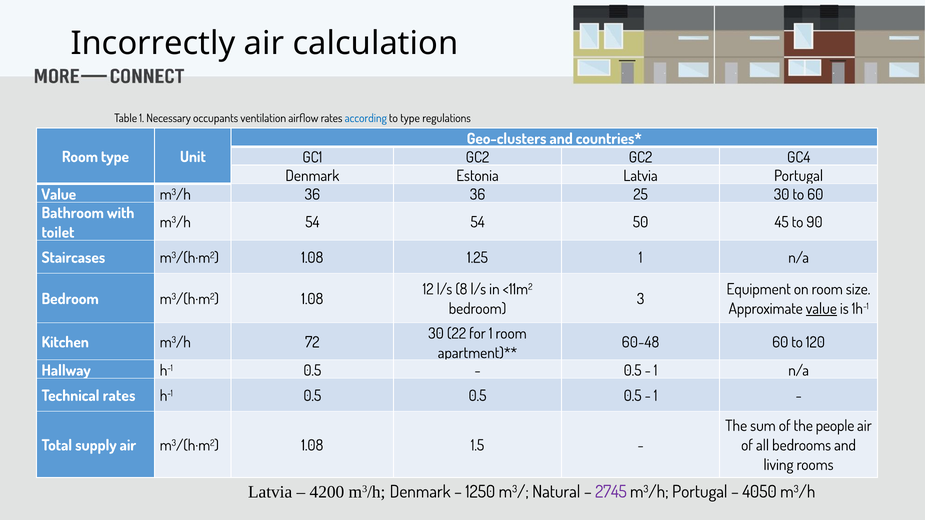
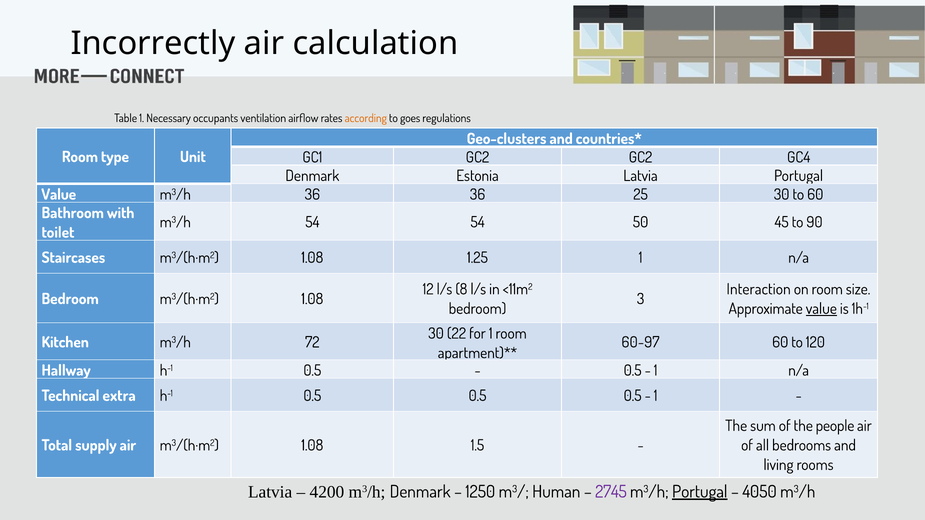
according colour: blue -> orange
to type: type -> goes
Equipment: Equipment -> Interaction
60-48: 60-48 -> 60-97
Technical rates: rates -> extra
Natural: Natural -> Human
Portugal at (700, 492) underline: none -> present
